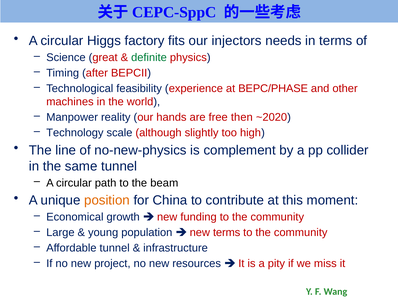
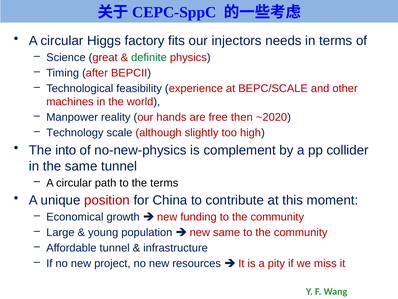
BEPC/PHASE: BEPC/PHASE -> BEPC/SCALE
line: line -> into
the beam: beam -> terms
position colour: orange -> red
new terms: terms -> same
